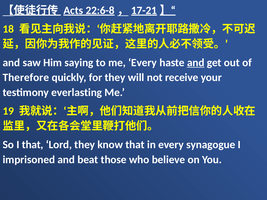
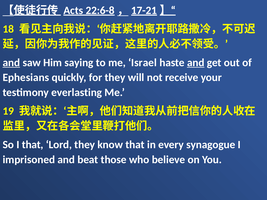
and at (11, 63) underline: none -> present
me Every: Every -> Israel
Therefore: Therefore -> Ephesians
